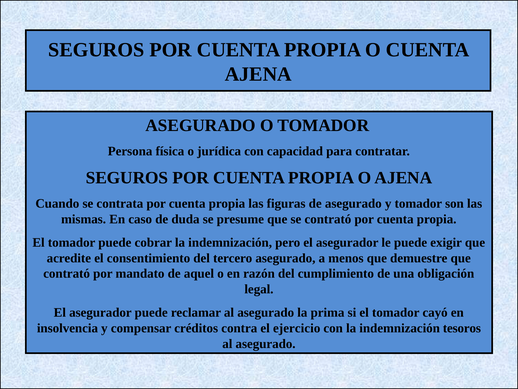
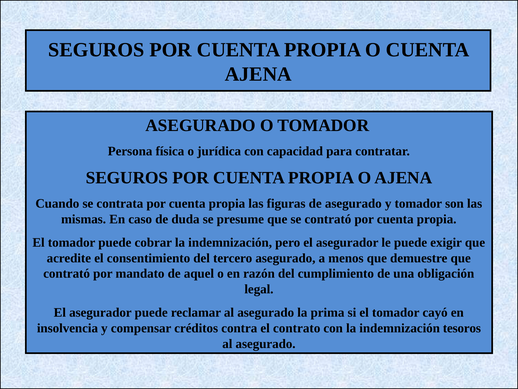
ejercicio: ejercicio -> contrato
